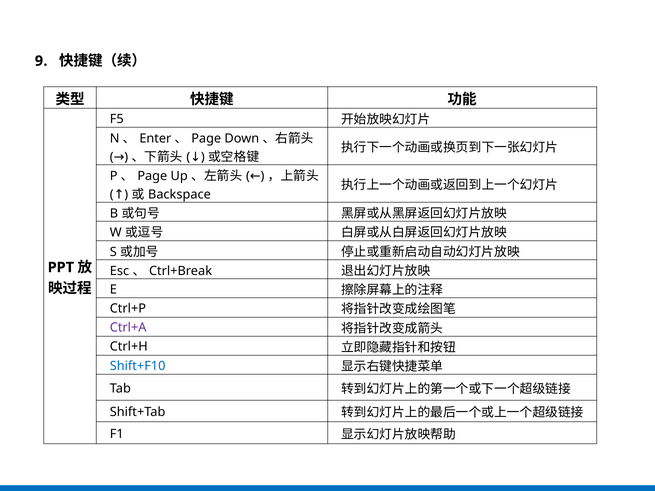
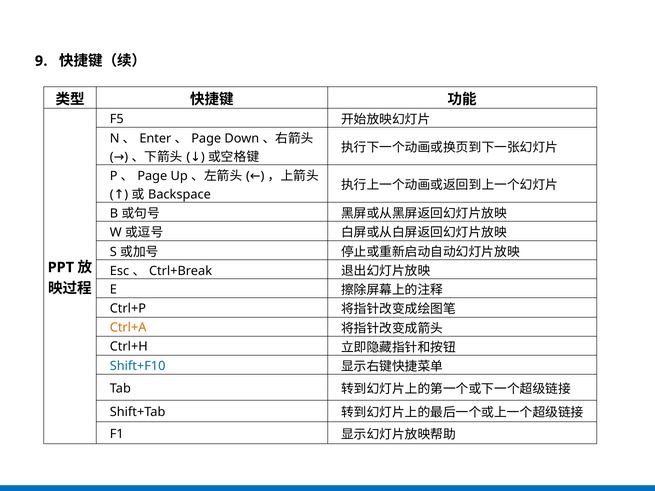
Ctrl+A colour: purple -> orange
